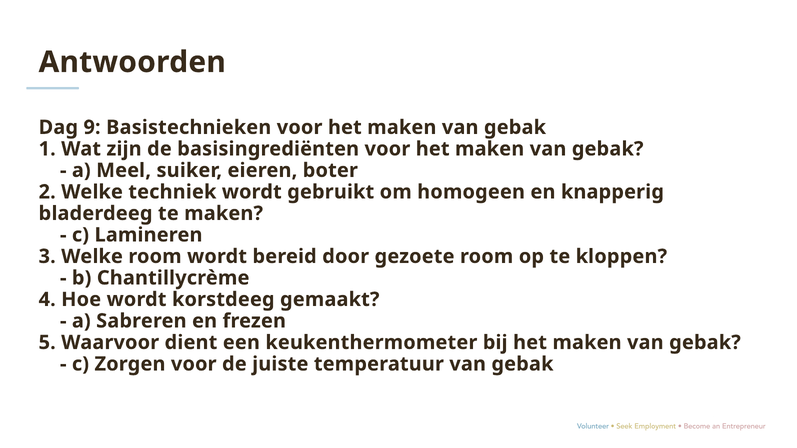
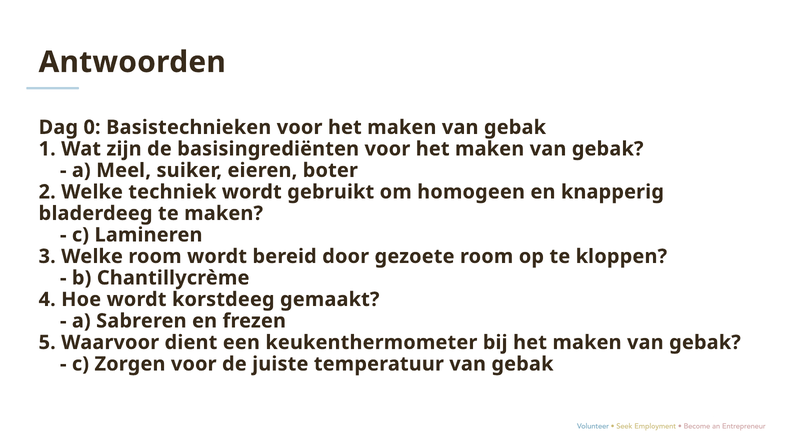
9: 9 -> 0
